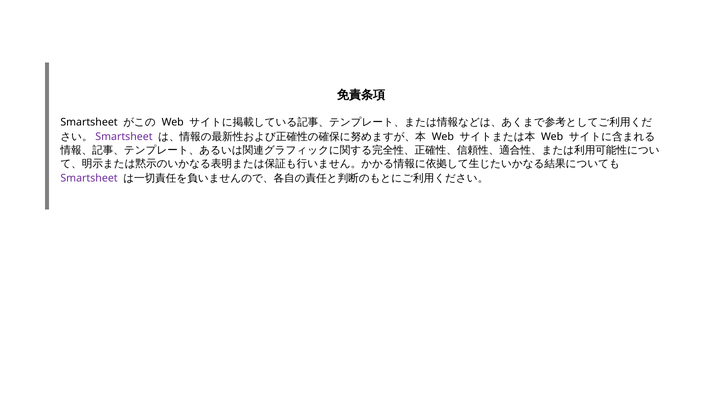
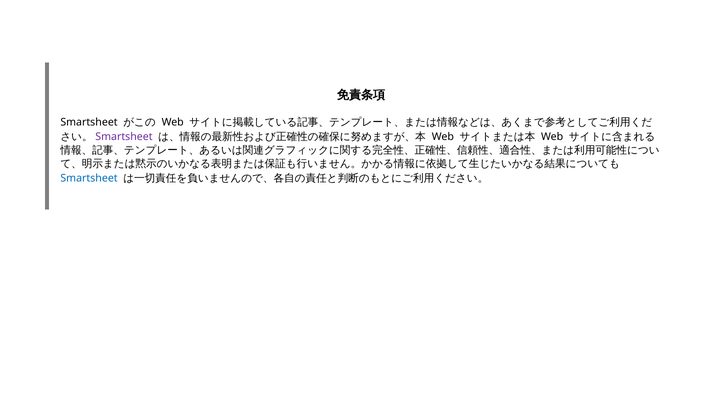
Smartsheet at (89, 178) colour: purple -> blue
